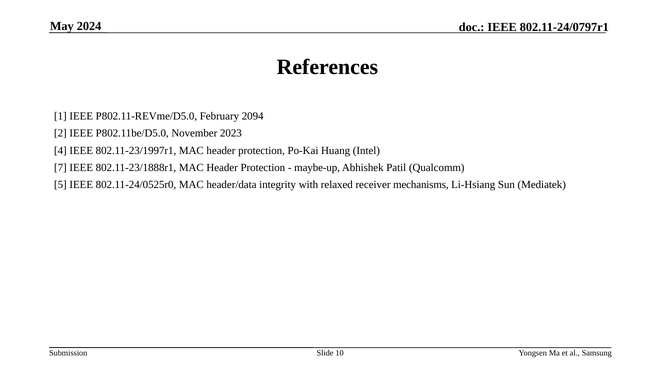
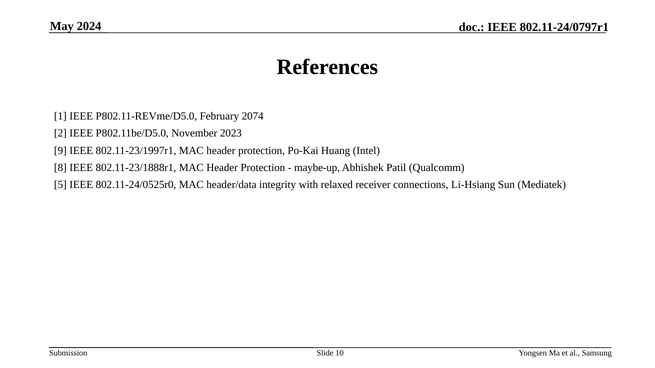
2094: 2094 -> 2074
4: 4 -> 9
7: 7 -> 8
mechanisms: mechanisms -> connections
